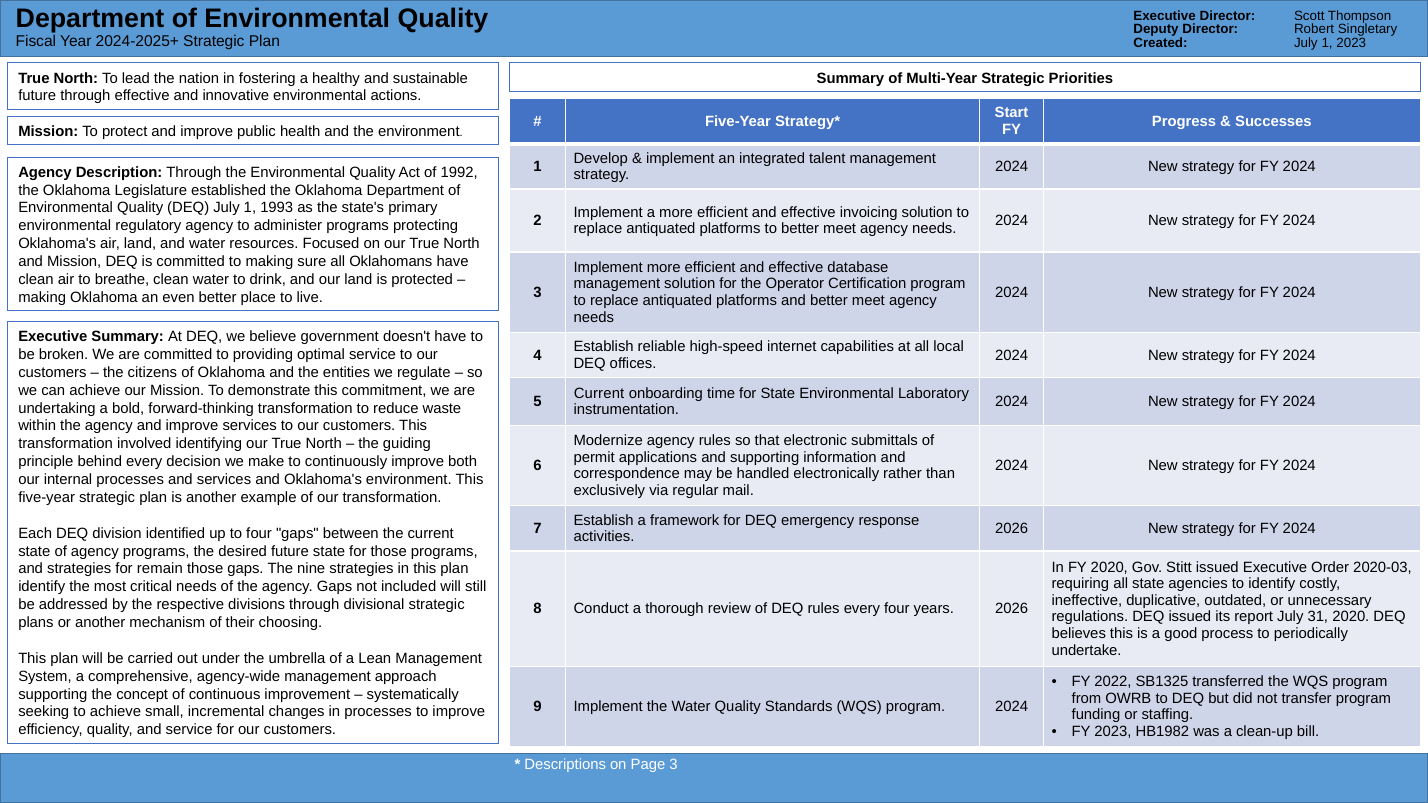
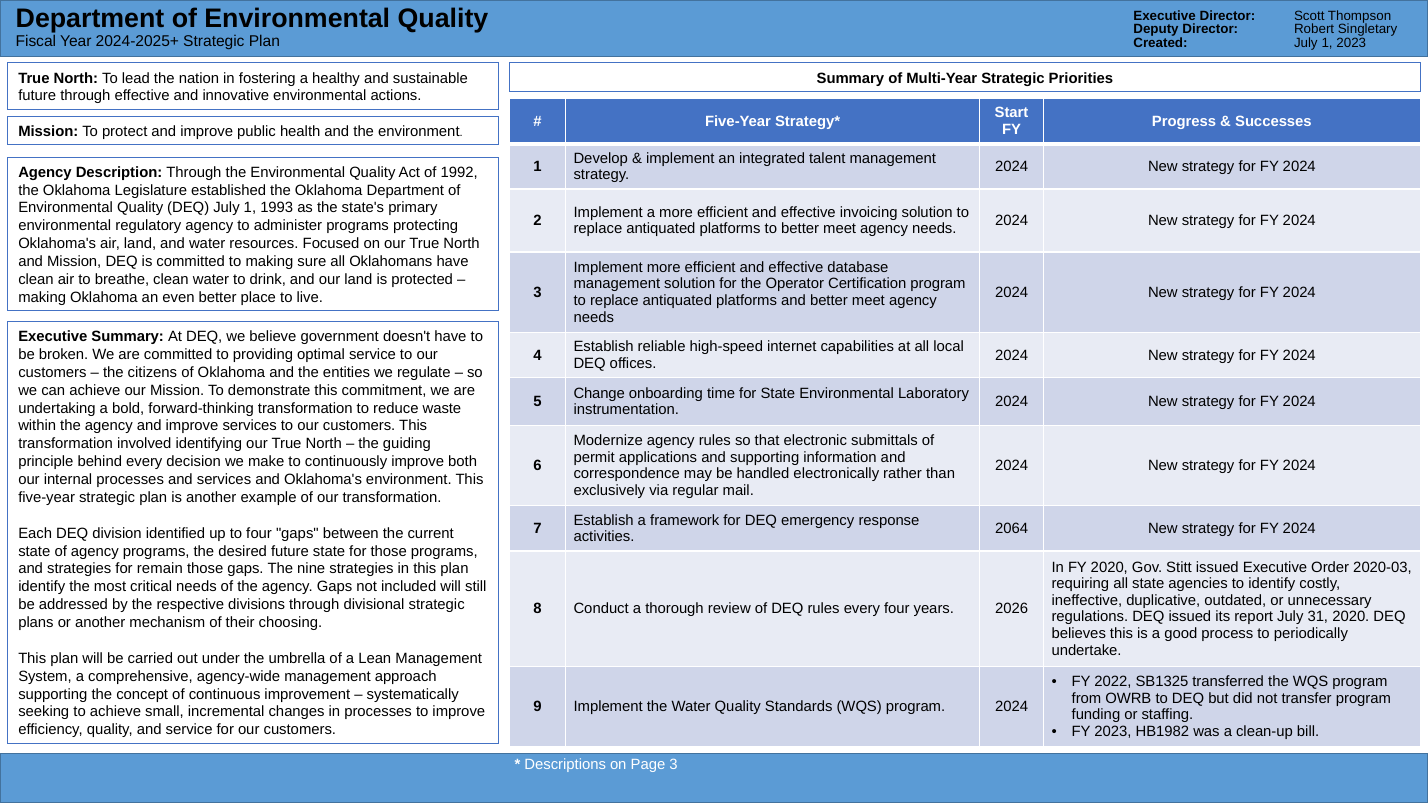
Current at (599, 393): Current -> Change
2026 at (1012, 529): 2026 -> 2064
